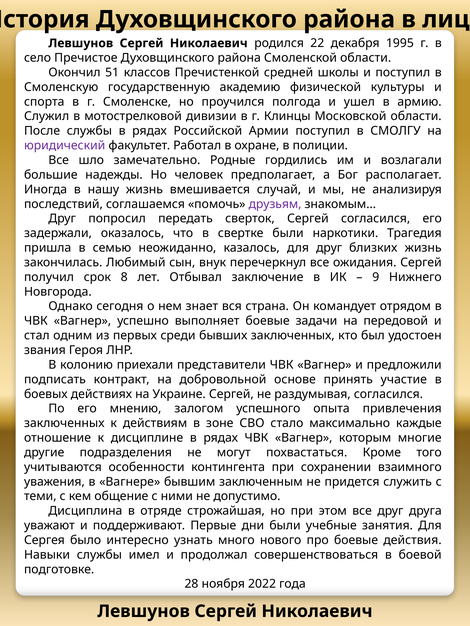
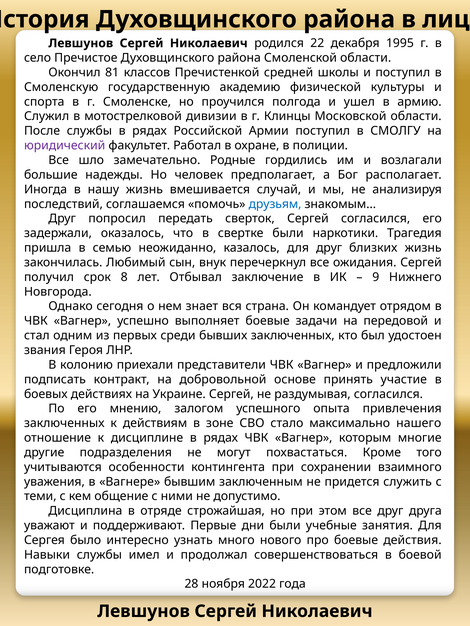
51: 51 -> 81
друзьям colour: purple -> blue
каждые: каждые -> нашего
